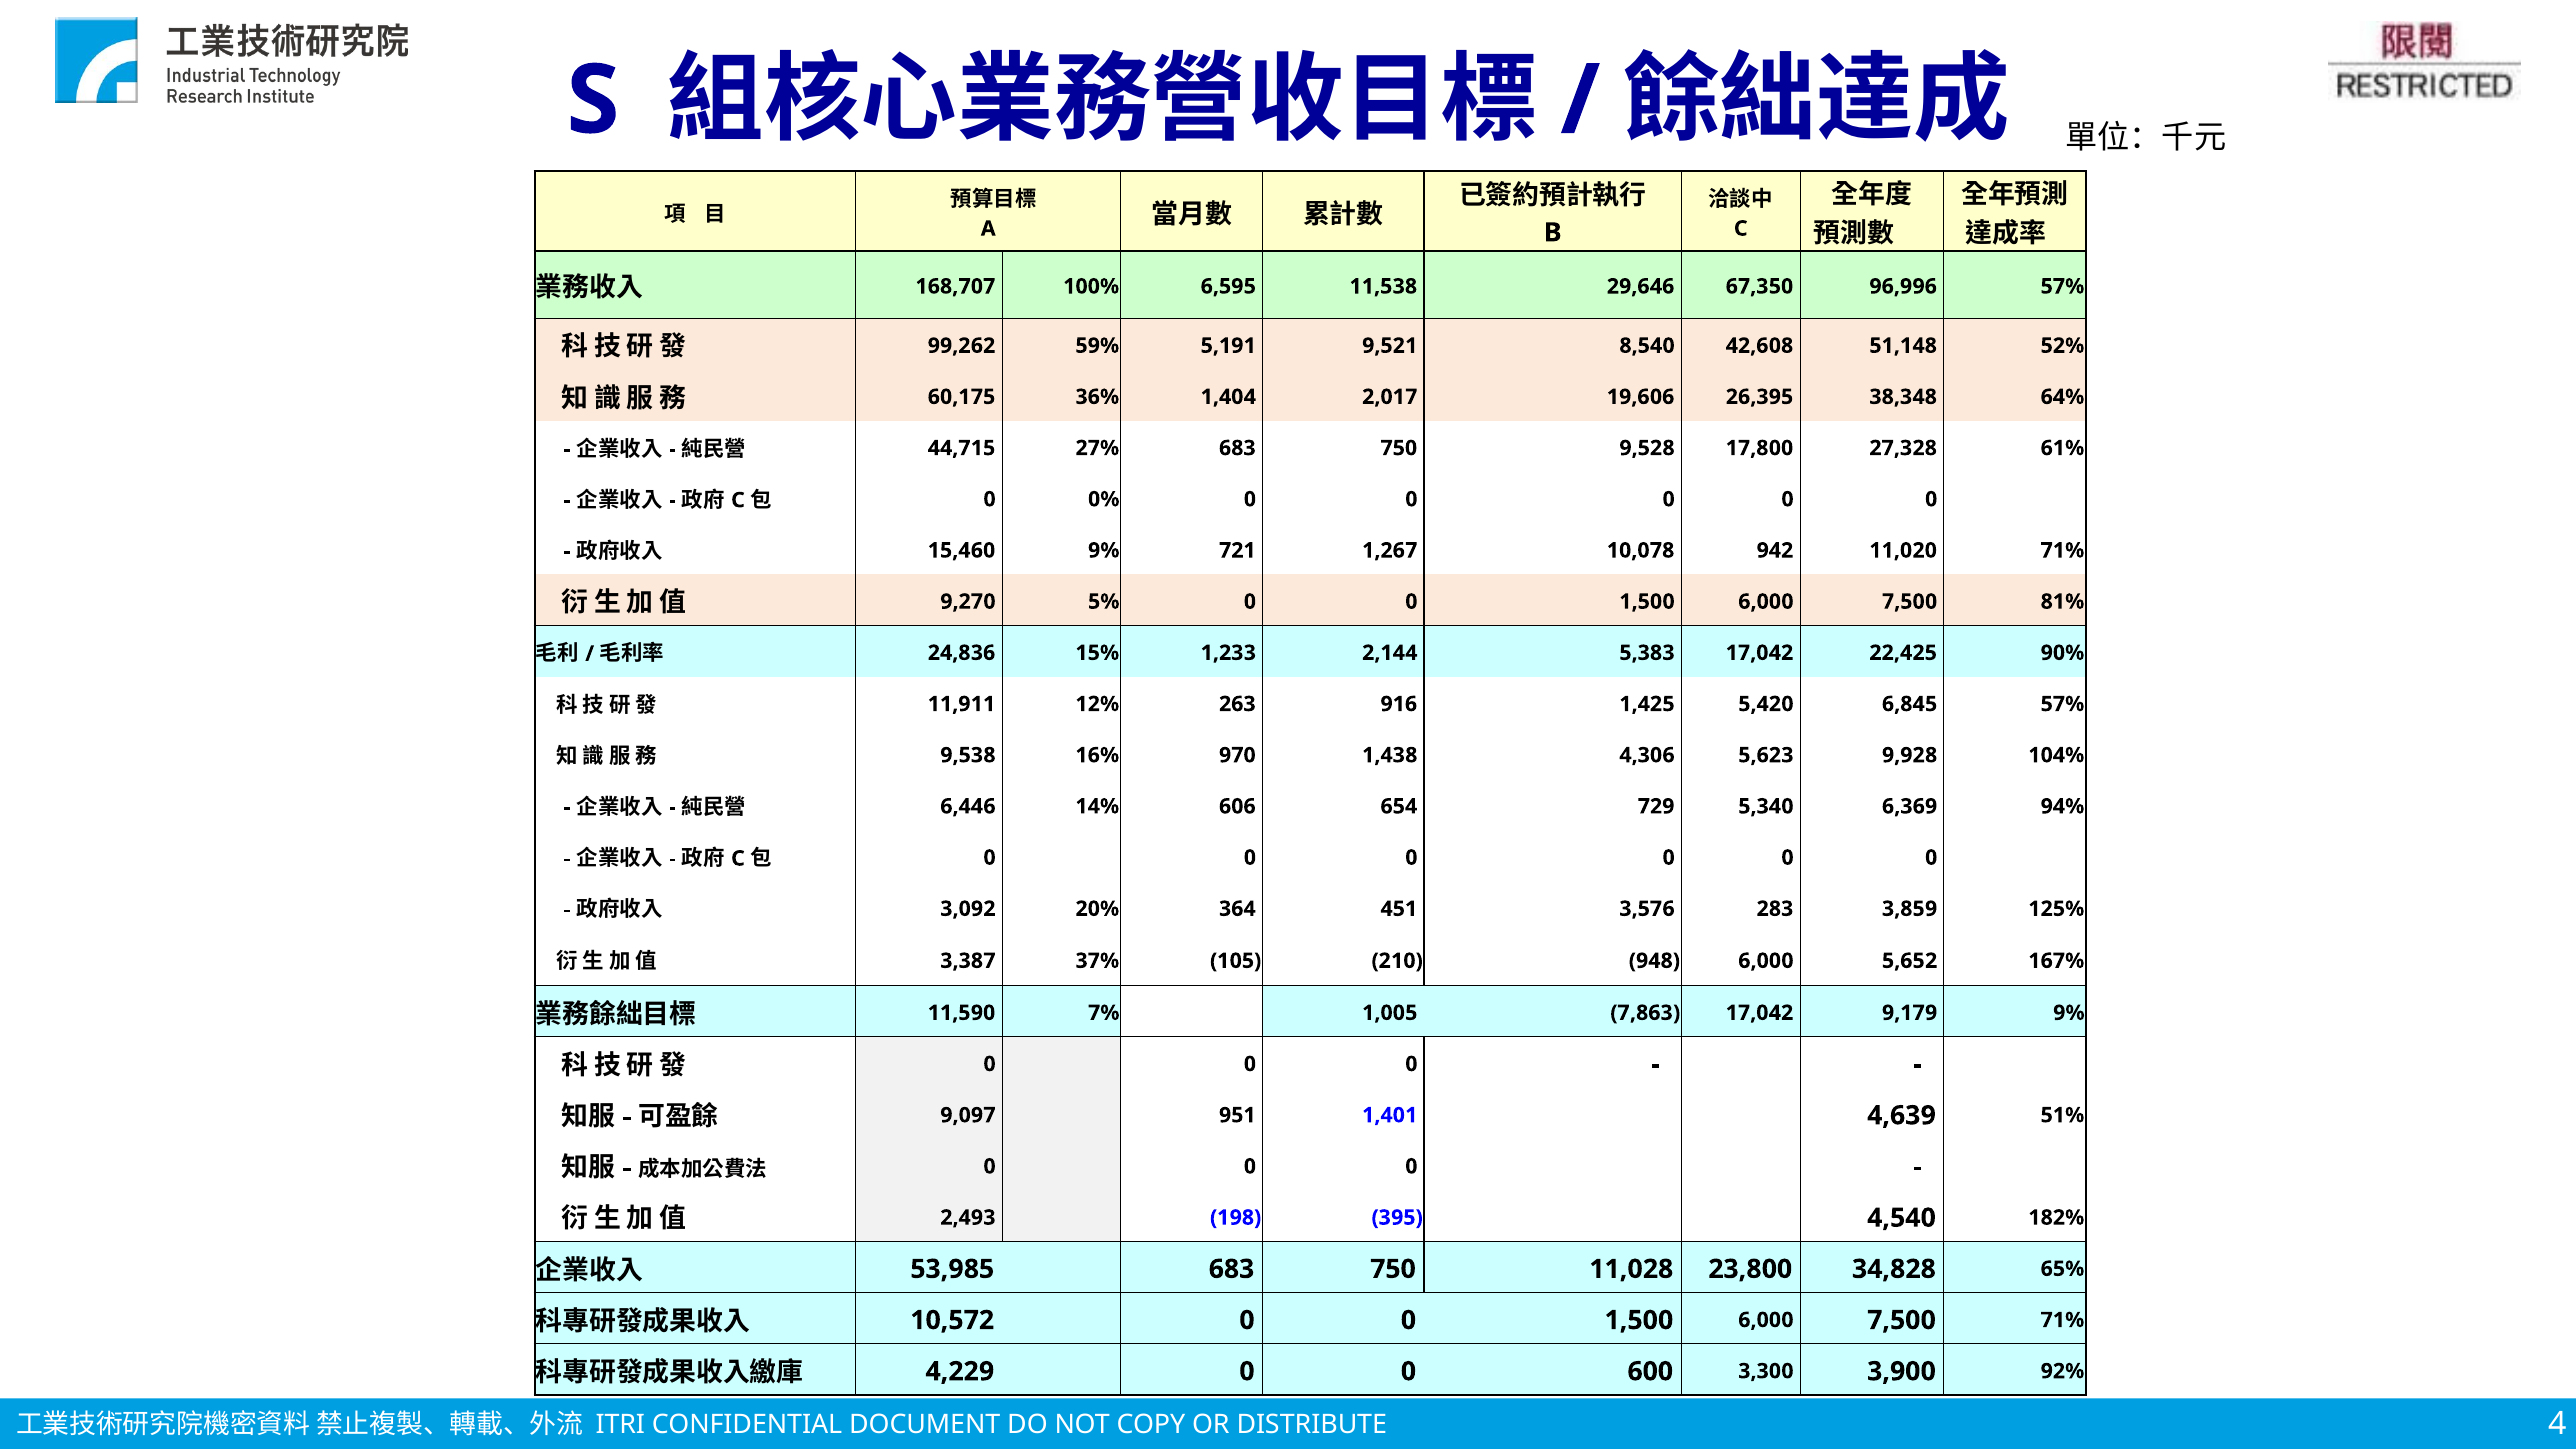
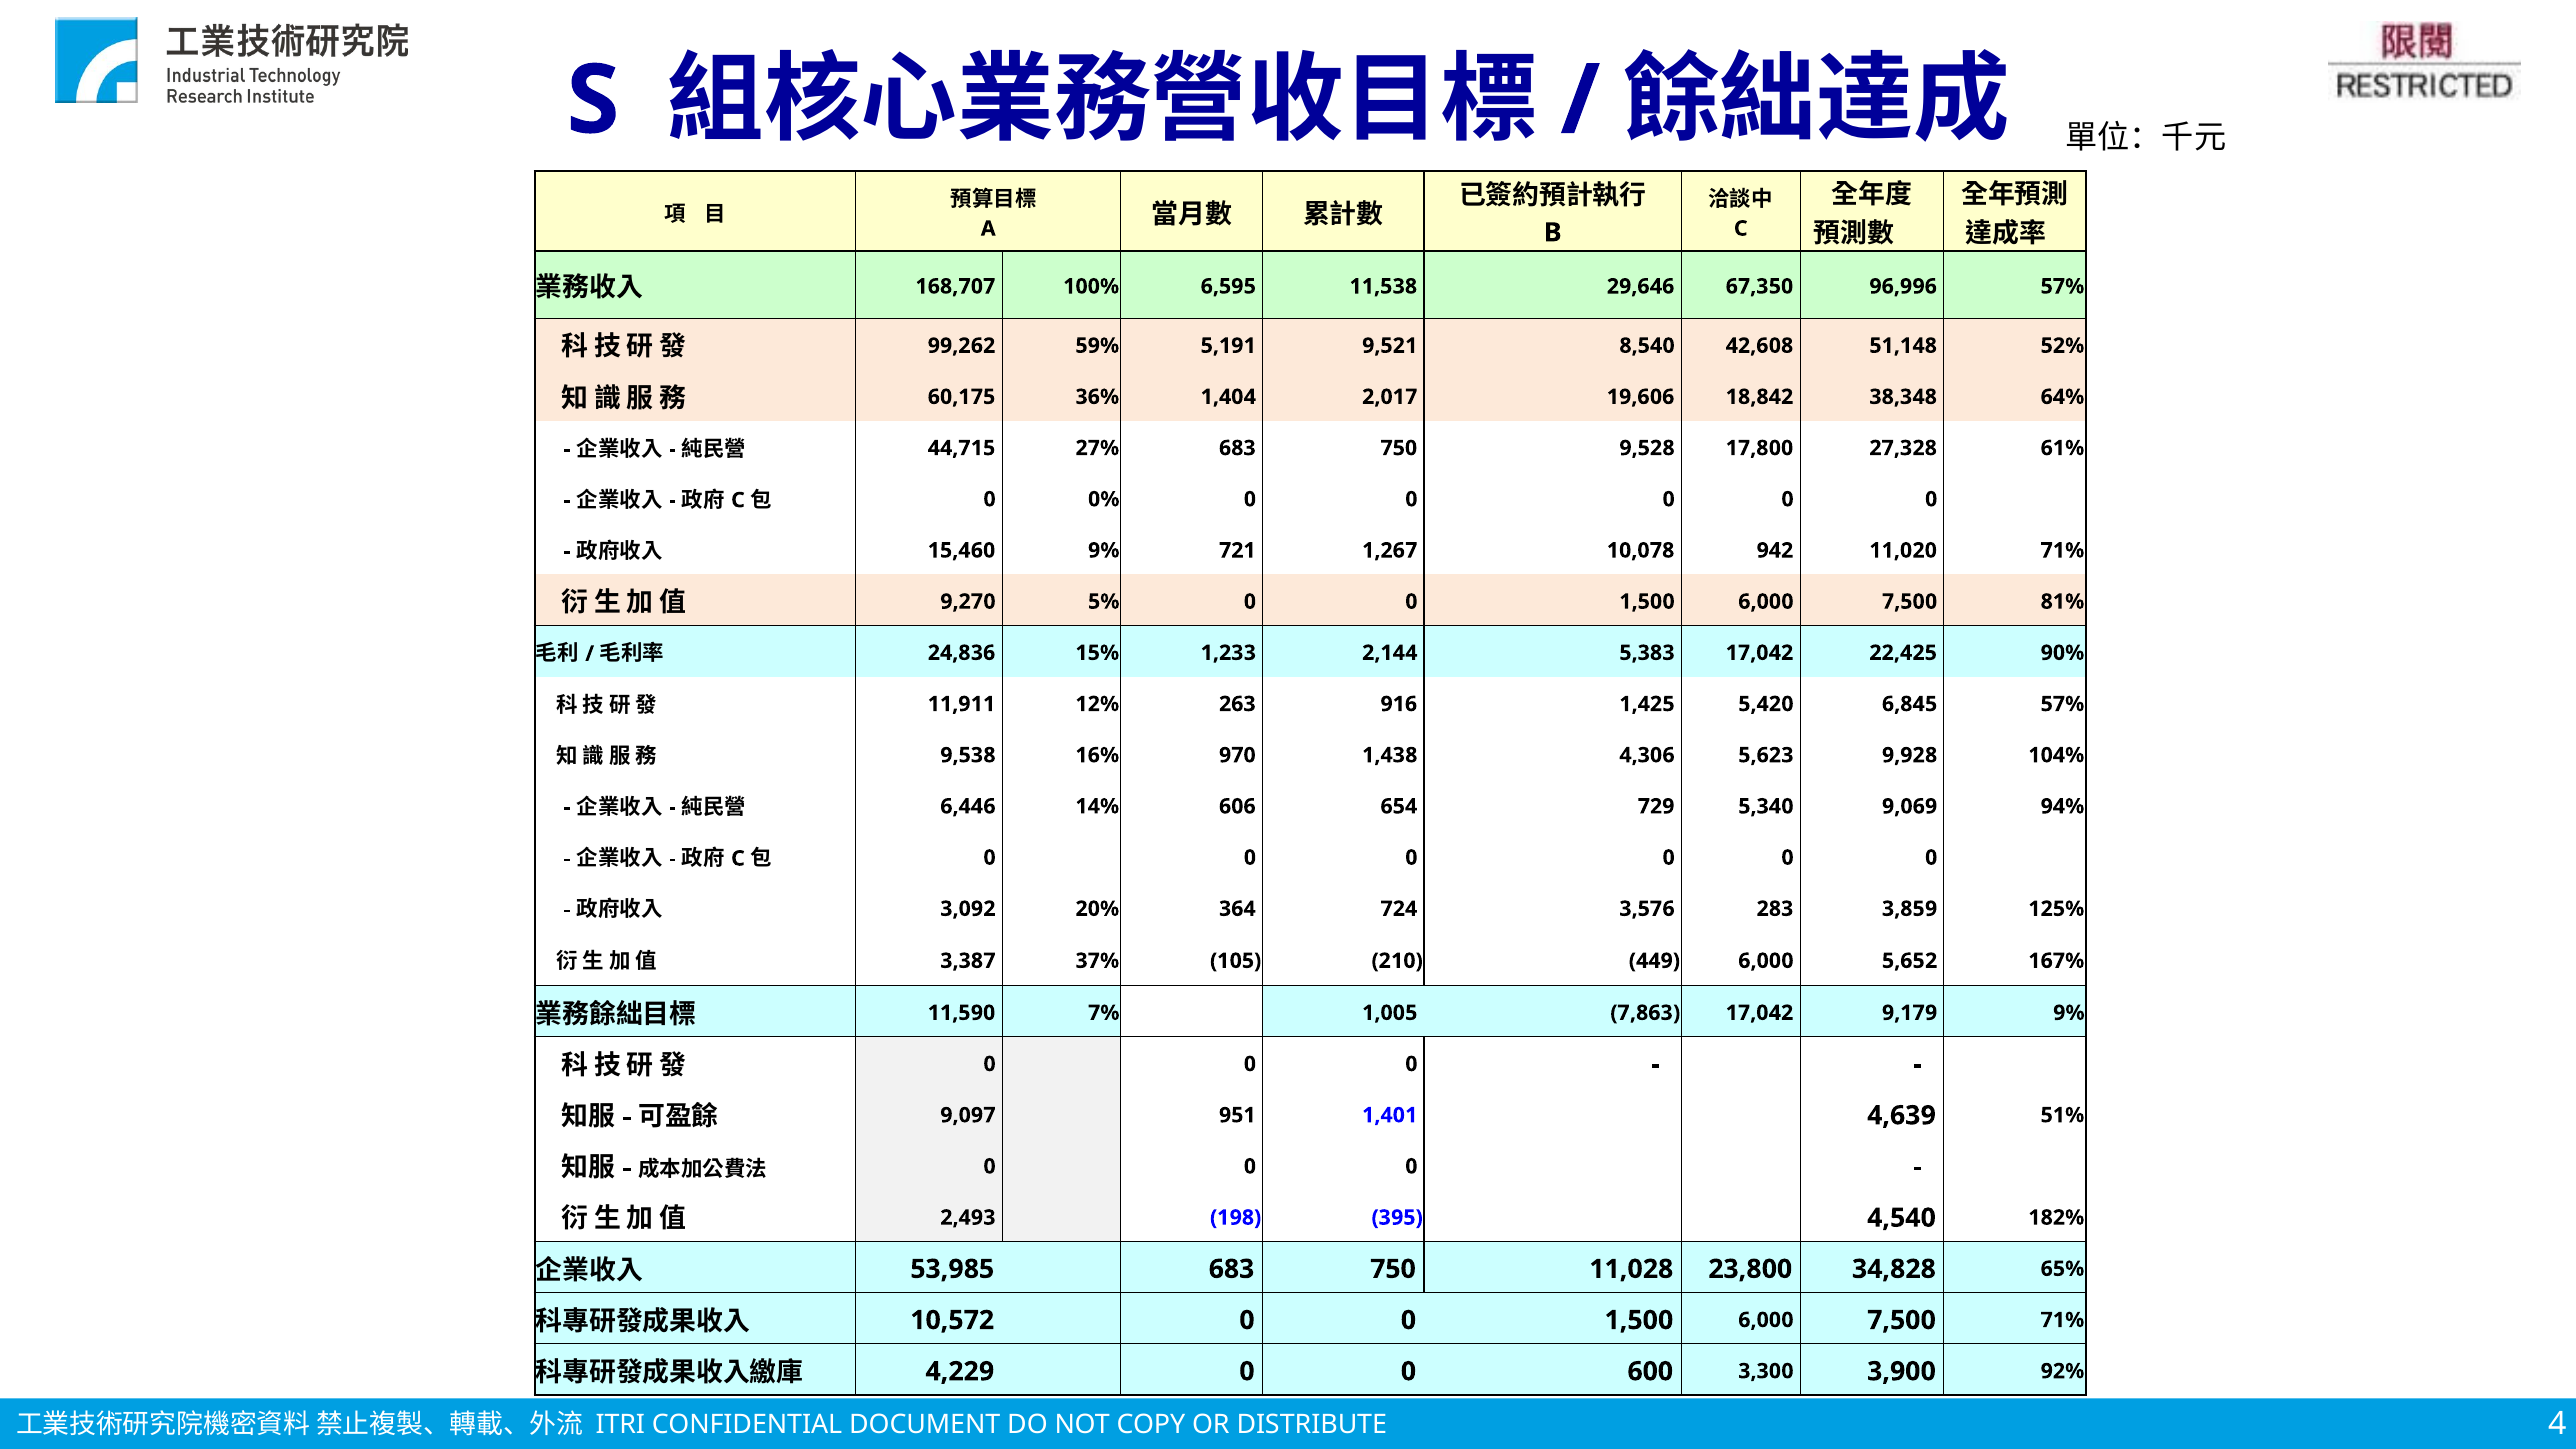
26,395: 26,395 -> 18,842
6,369: 6,369 -> 9,069
451: 451 -> 724
948: 948 -> 449
